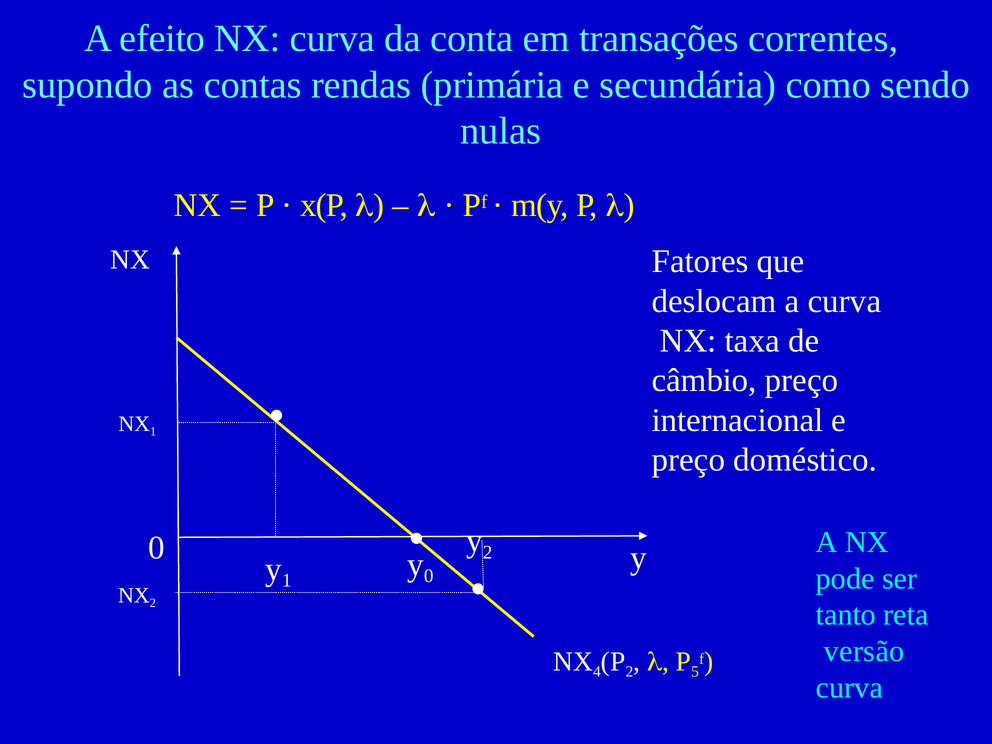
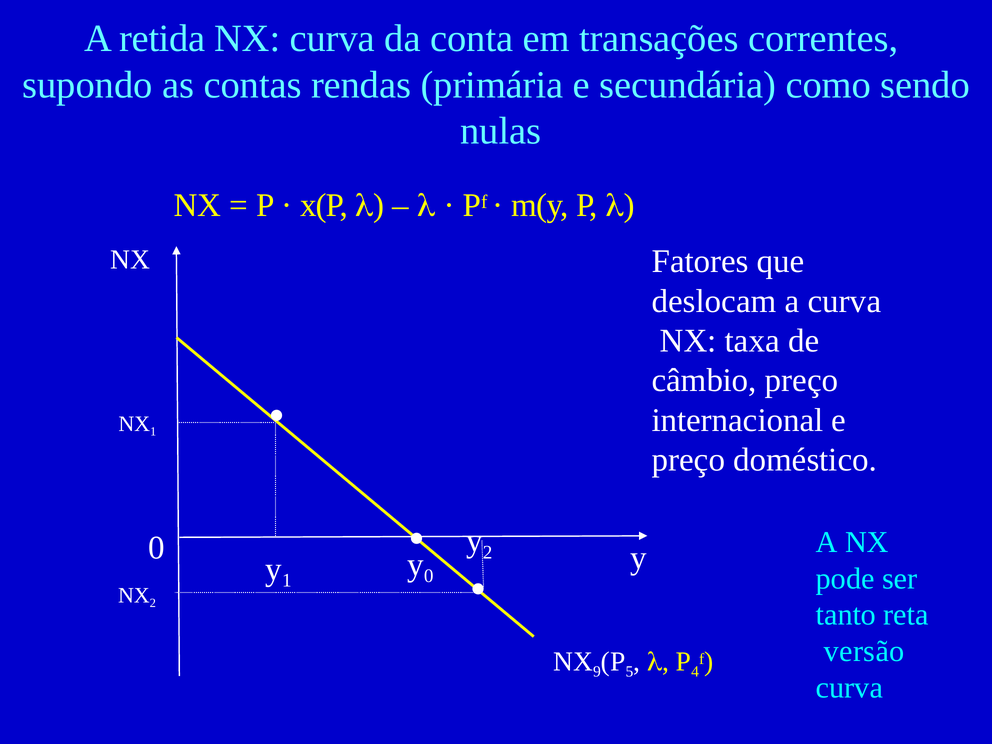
efeito: efeito -> retida
4: 4 -> 9
P 2: 2 -> 5
5: 5 -> 4
